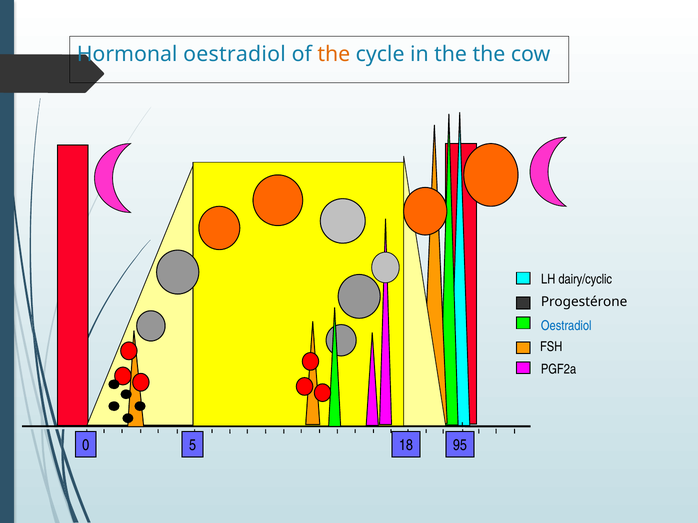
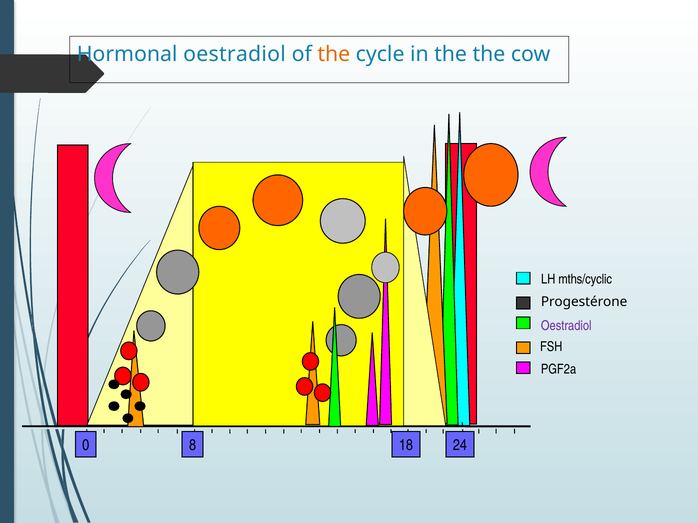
dairy/cyclic: dairy/cyclic -> mths/cyclic
Oestradiol at (566, 326) colour: blue -> purple
5: 5 -> 8
95: 95 -> 24
